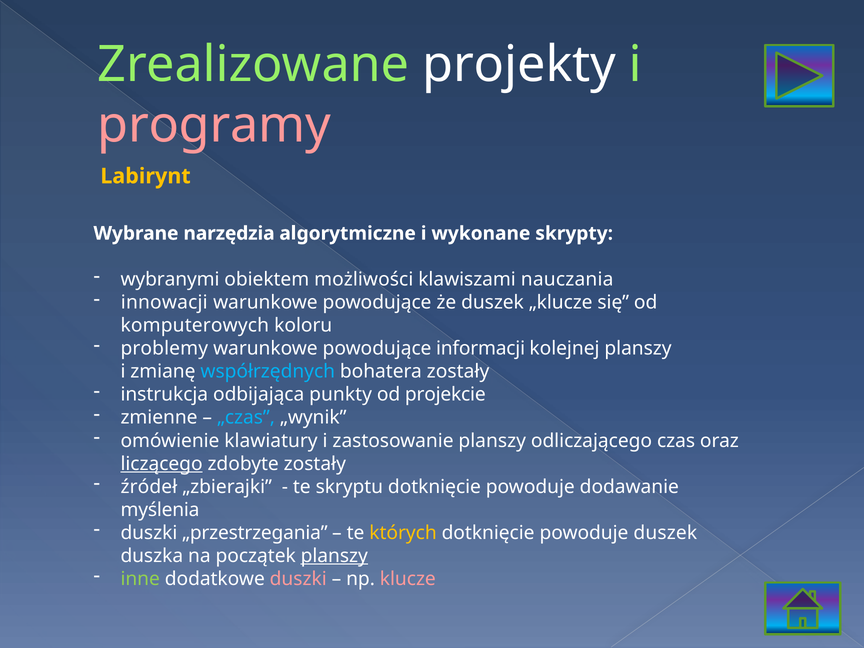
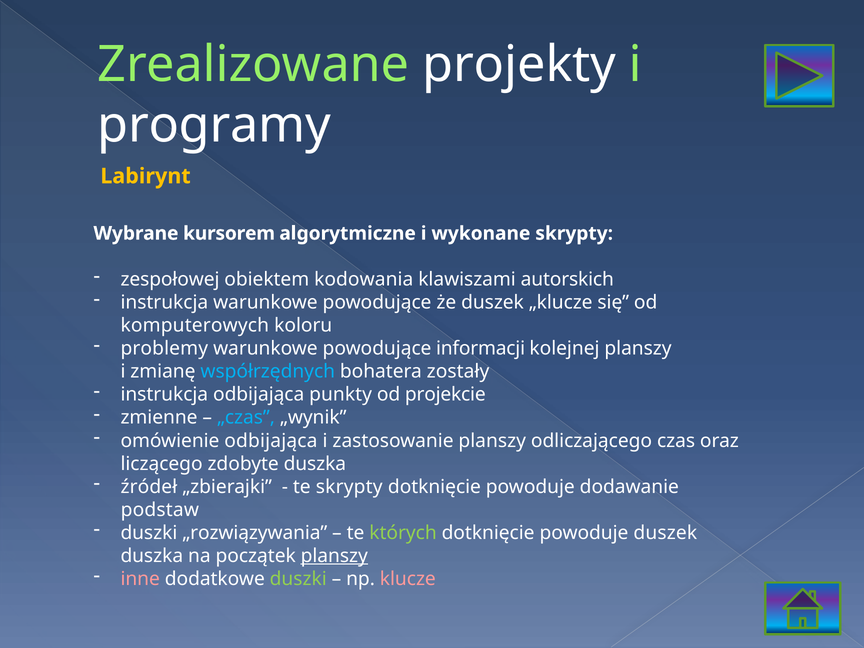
programy colour: pink -> white
narzędzia: narzędzia -> kursorem
wybranymi: wybranymi -> zespołowej
możliwości: możliwości -> kodowania
nauczania: nauczania -> autorskich
innowacji at (164, 302): innowacji -> instrukcja
omówienie klawiatury: klawiatury -> odbijająca
liczącego underline: present -> none
zdobyte zostały: zostały -> duszka
te skryptu: skryptu -> skrypty
myślenia: myślenia -> podstaw
„przestrzegania: „przestrzegania -> „rozwiązywania
których colour: yellow -> light green
inne colour: light green -> pink
duszki at (298, 579) colour: pink -> light green
